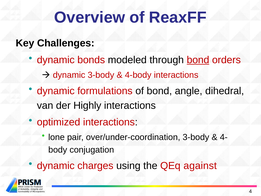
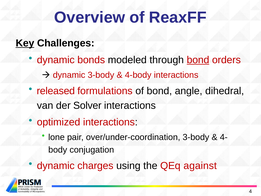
Key underline: none -> present
dynamic at (56, 91): dynamic -> released
Highly: Highly -> Solver
